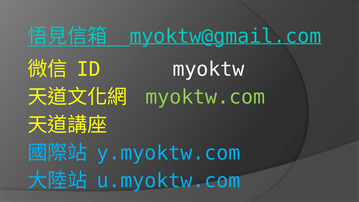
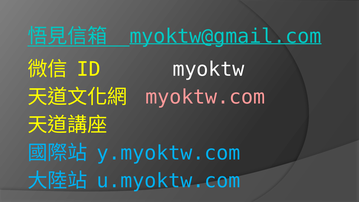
myoktw.com colour: light green -> pink
